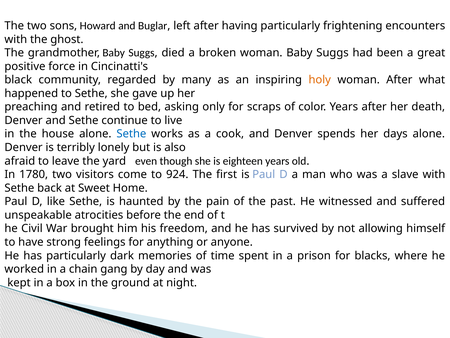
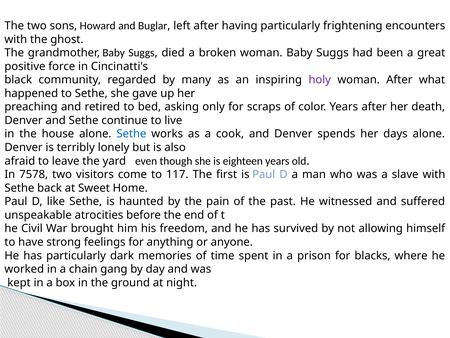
holy colour: orange -> purple
1780: 1780 -> 7578
924: 924 -> 117
